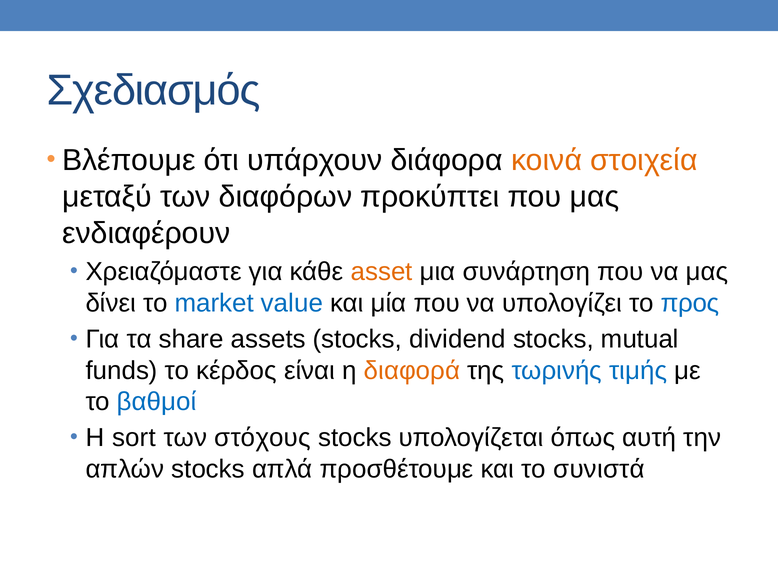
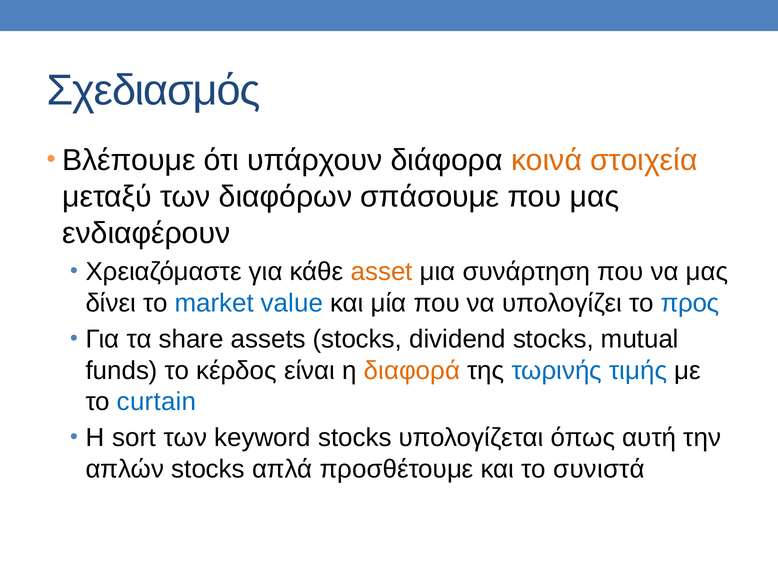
προκύπτει: προκύπτει -> σπάσουμε
βαθμοί: βαθμοί -> curtain
στόχους: στόχους -> keyword
